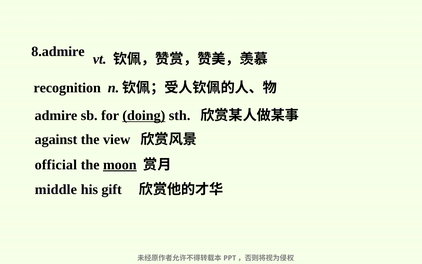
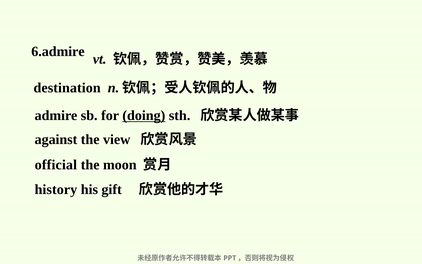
8.admire: 8.admire -> 6.admire
recognition: recognition -> destination
moon underline: present -> none
middle: middle -> history
